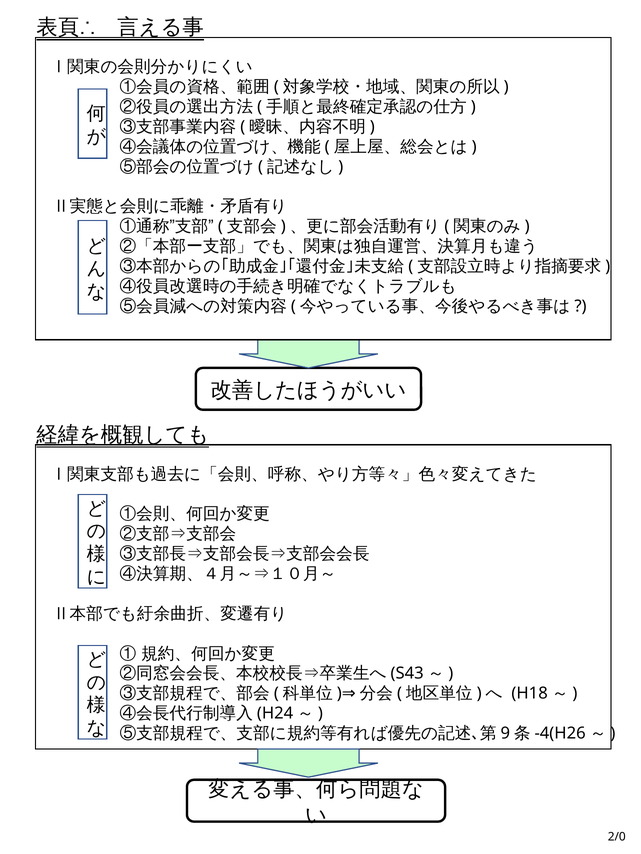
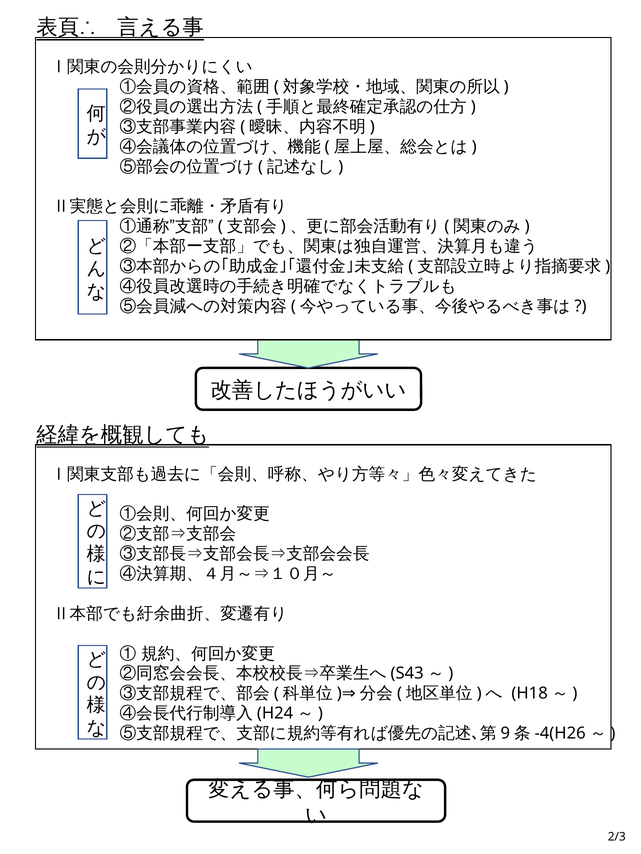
2/0: 2/0 -> 2/3
